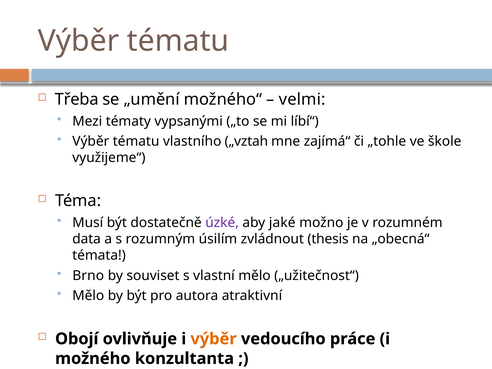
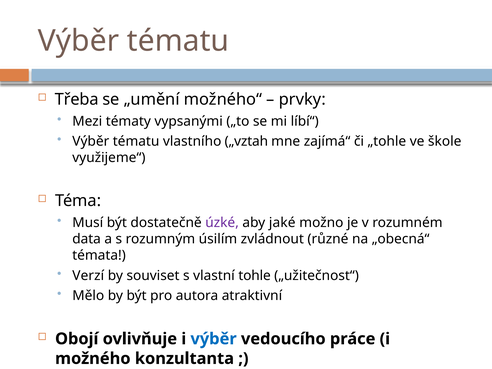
velmi: velmi -> prvky
thesis: thesis -> různé
Brno: Brno -> Verzí
vlastní mělo: mělo -> tohle
výběr at (214, 339) colour: orange -> blue
